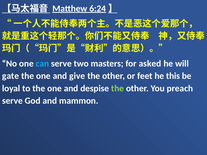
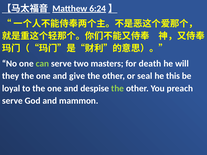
can colour: light blue -> light green
asked: asked -> death
gate: gate -> they
feet: feet -> seal
